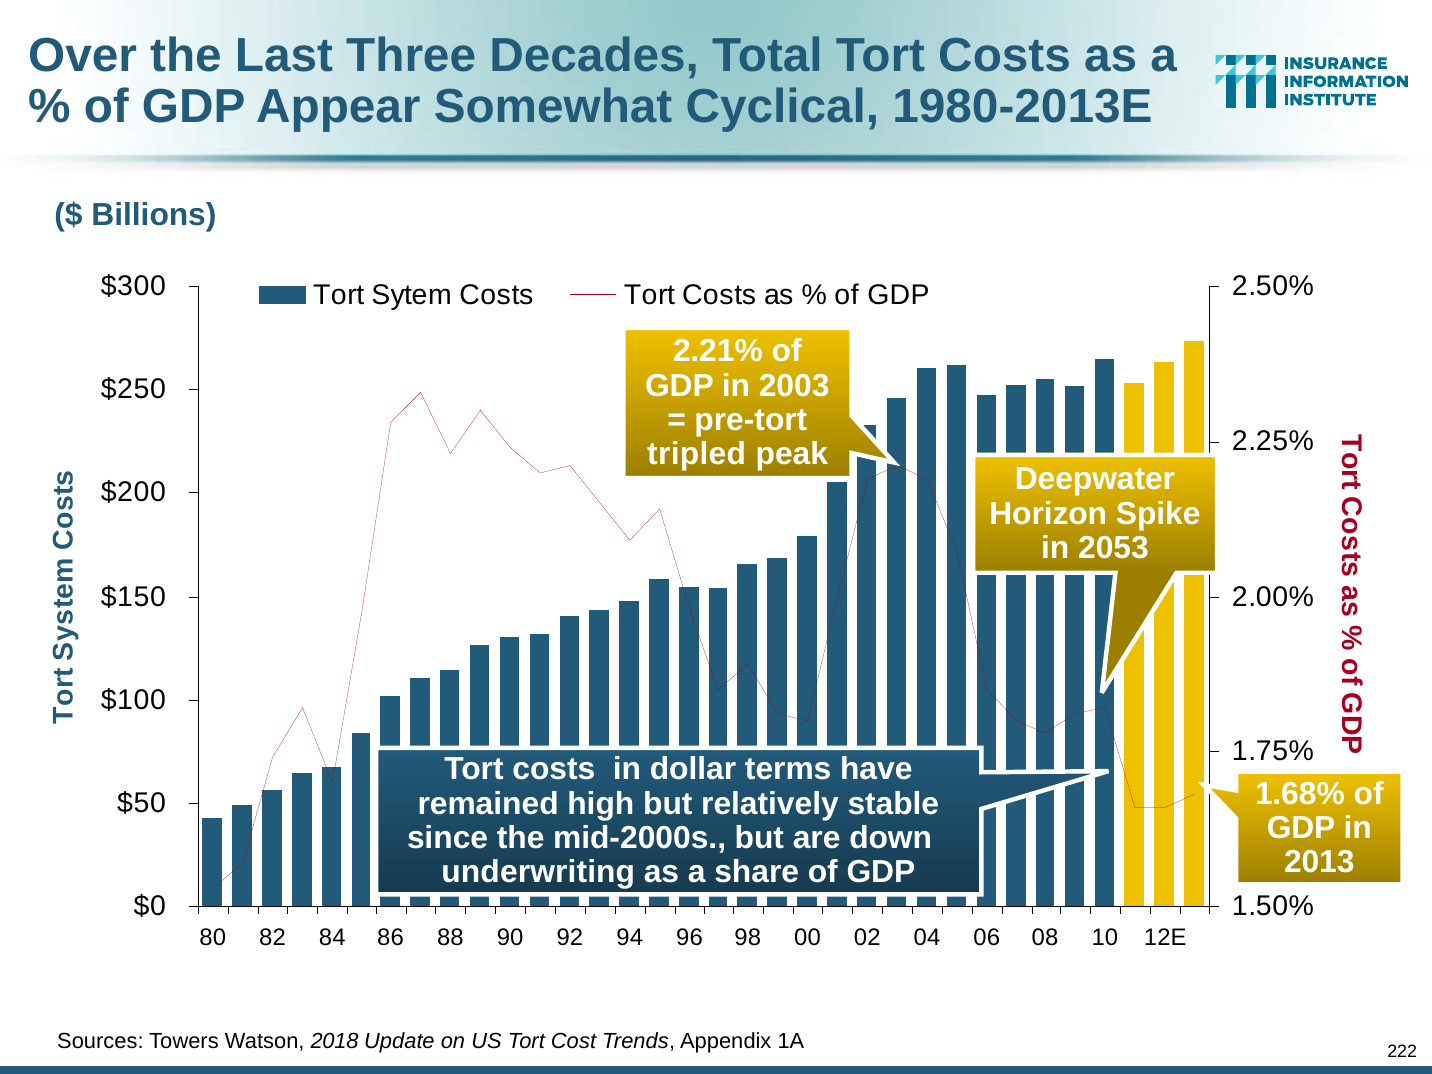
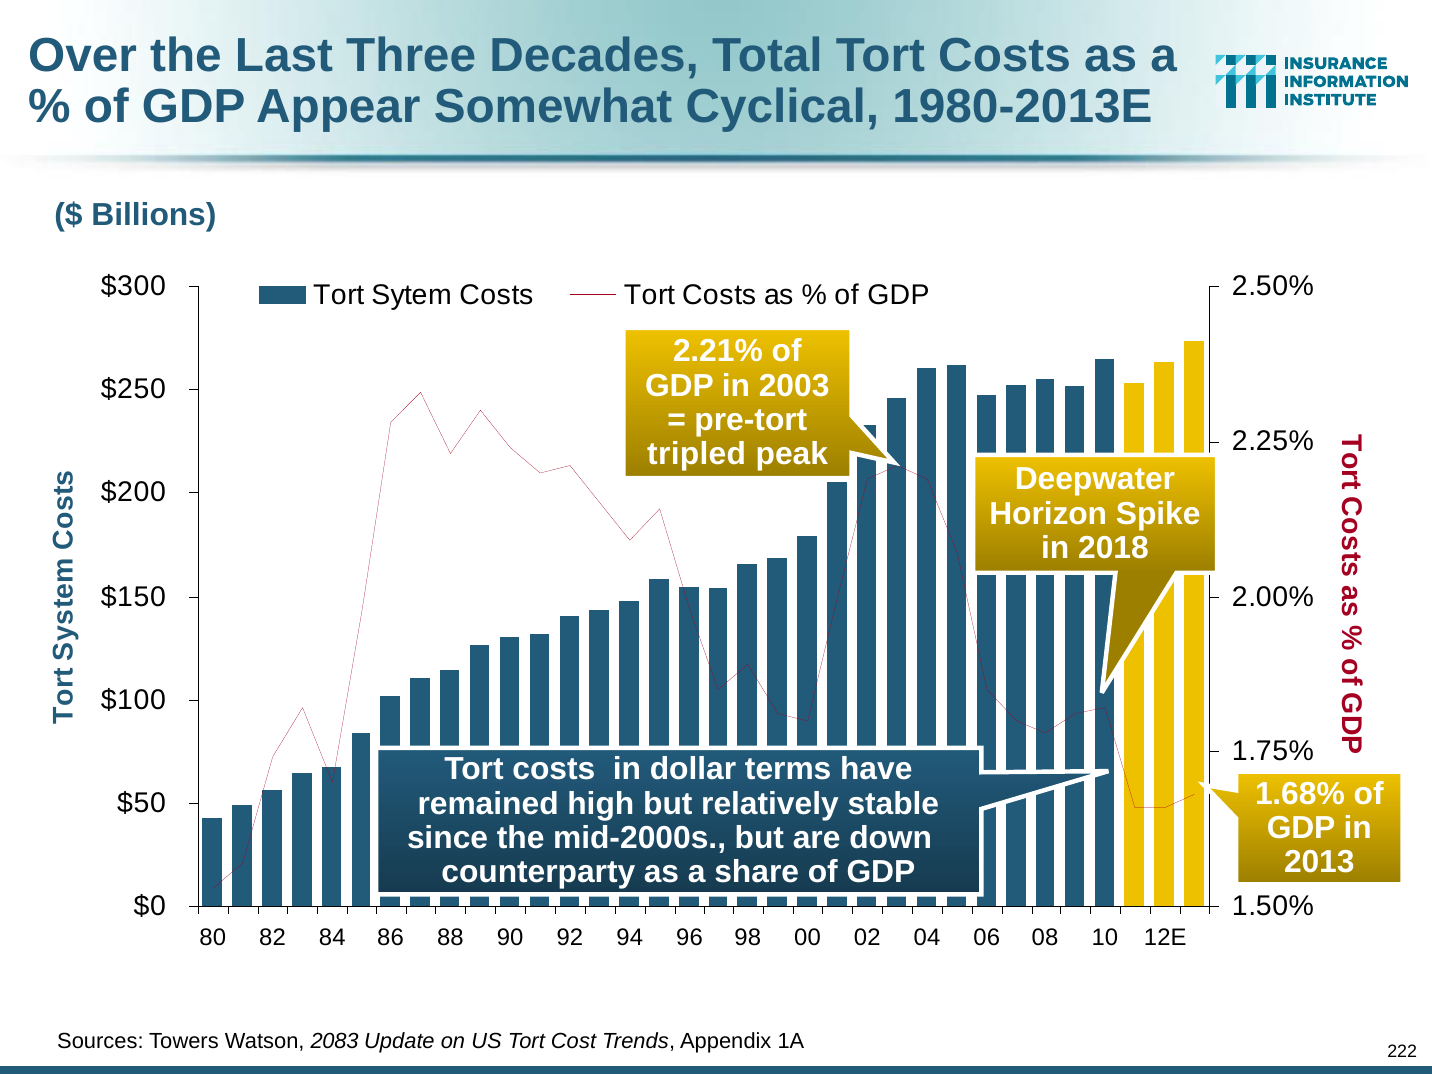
2053: 2053 -> 2018
underwriting: underwriting -> counterparty
2018: 2018 -> 2083
